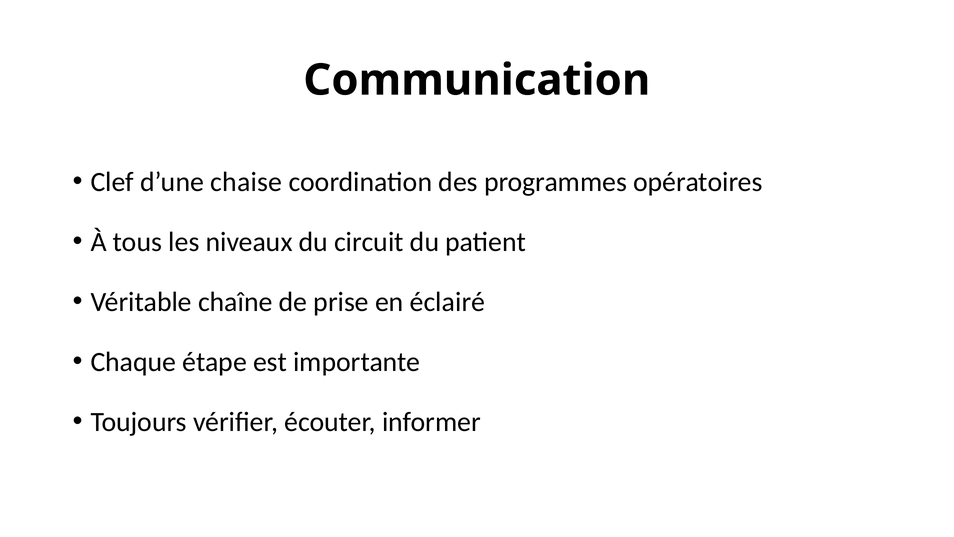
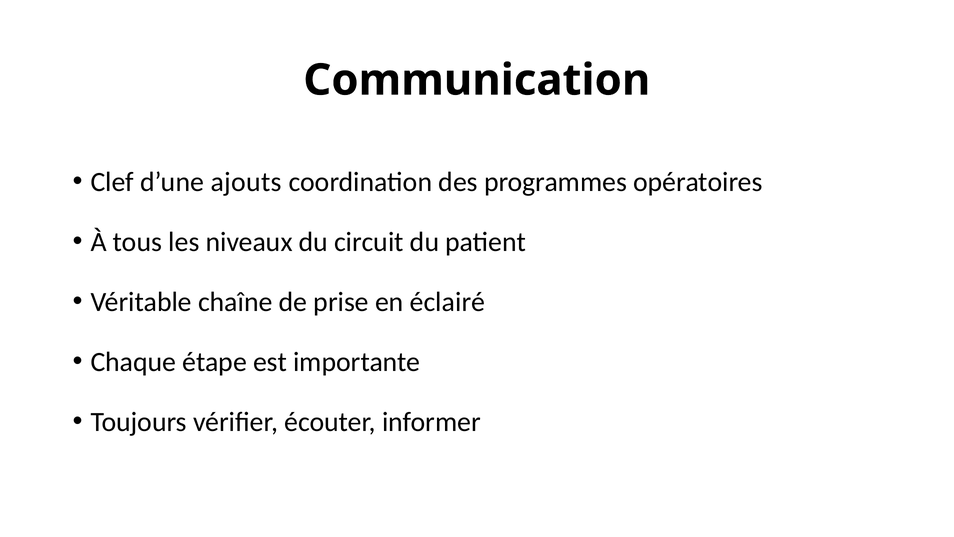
chaise: chaise -> ajouts
